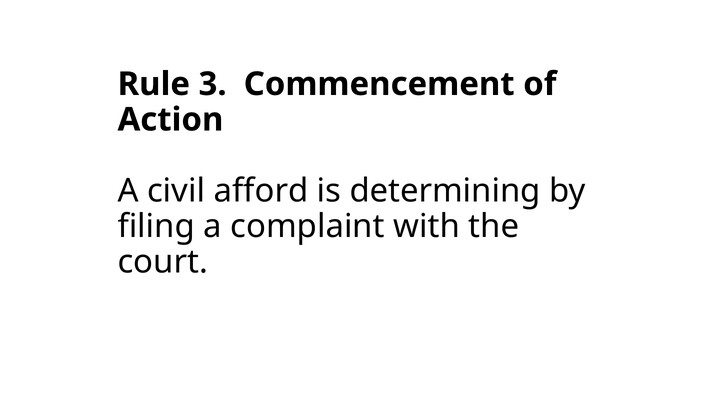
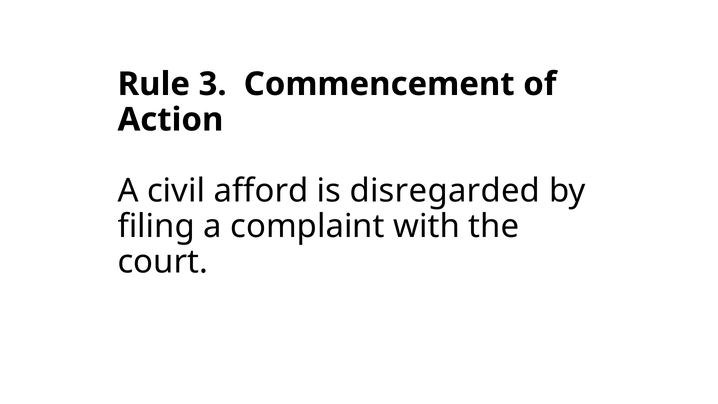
determining: determining -> disregarded
